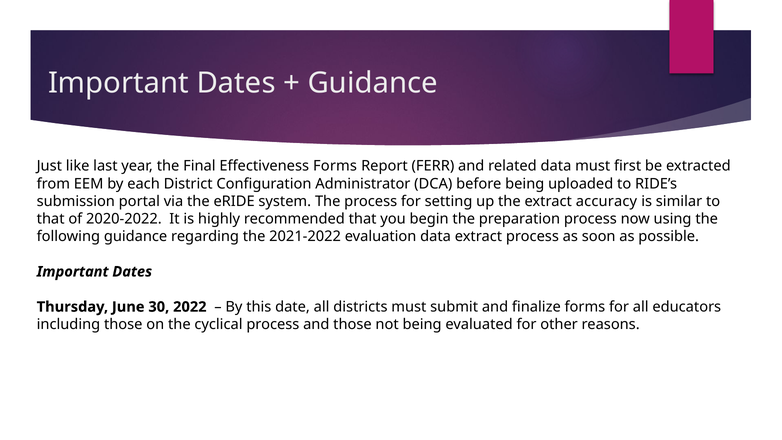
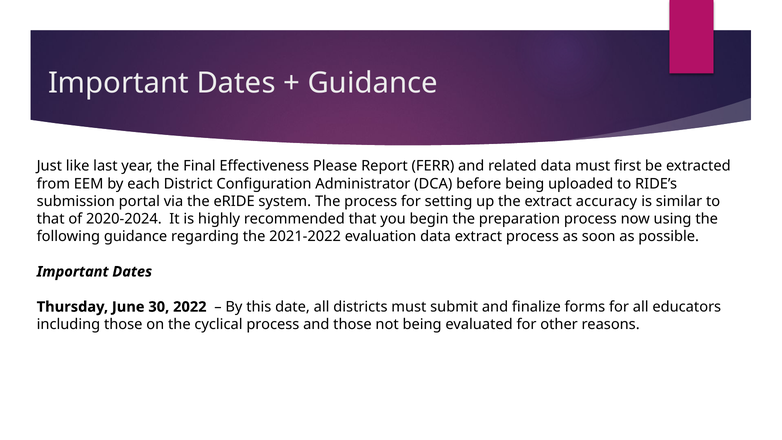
Effectiveness Forms: Forms -> Please
2020-2022: 2020-2022 -> 2020-2024
